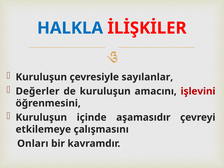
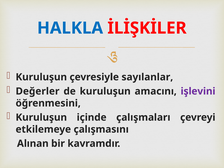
işlevini colour: red -> purple
aşamasıdır: aşamasıdır -> çalışmaları
Onları: Onları -> Alınan
